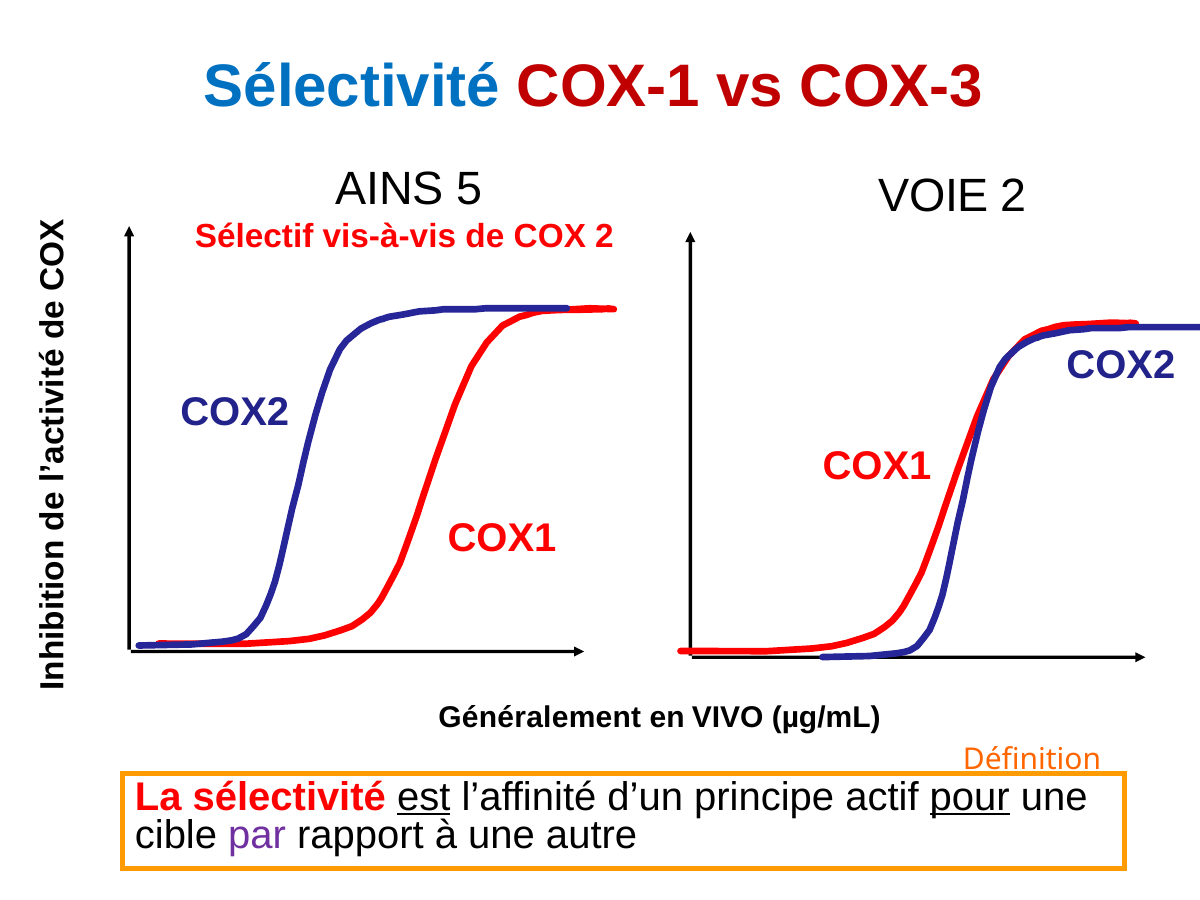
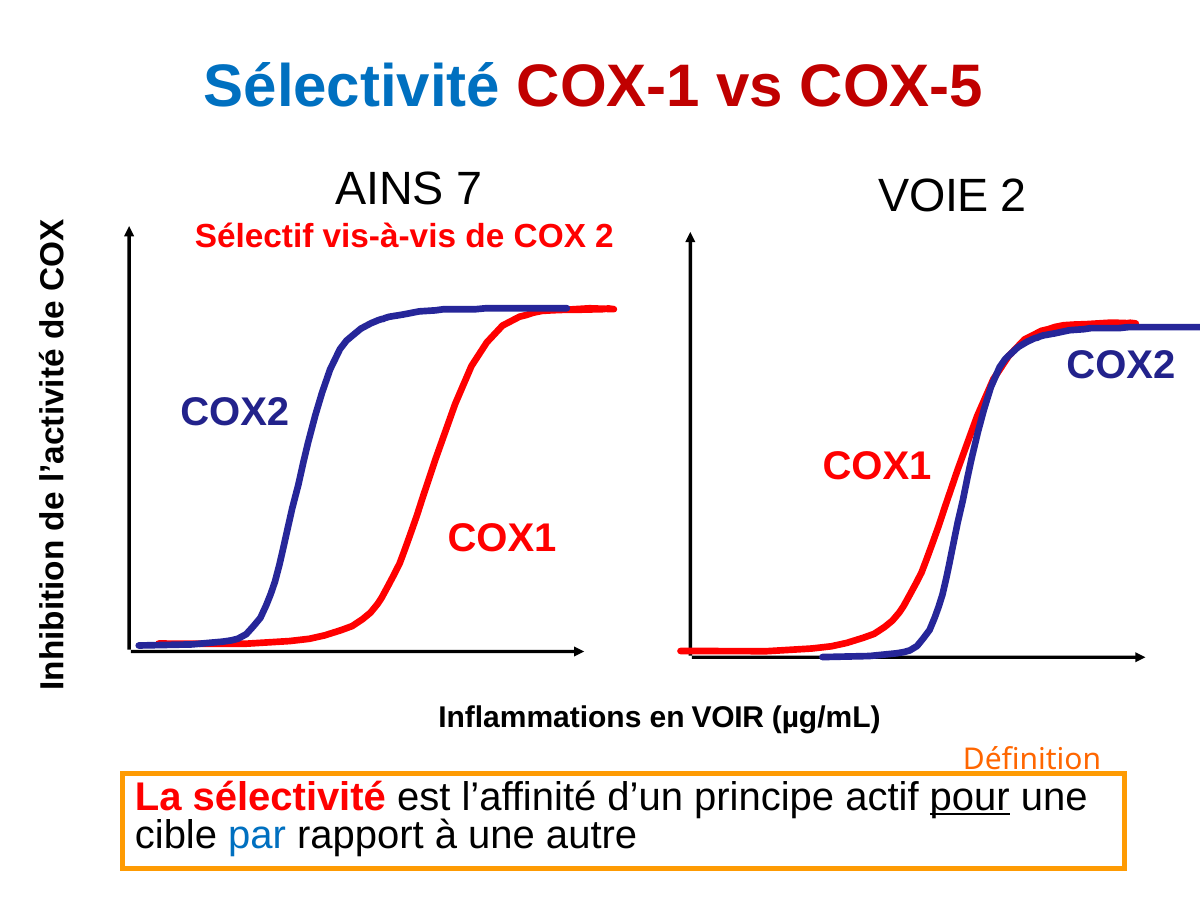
COX-3: COX-3 -> COX-5
5: 5 -> 7
Généralement: Généralement -> Inflammations
VIVO: VIVO -> VOIR
est underline: present -> none
par colour: purple -> blue
